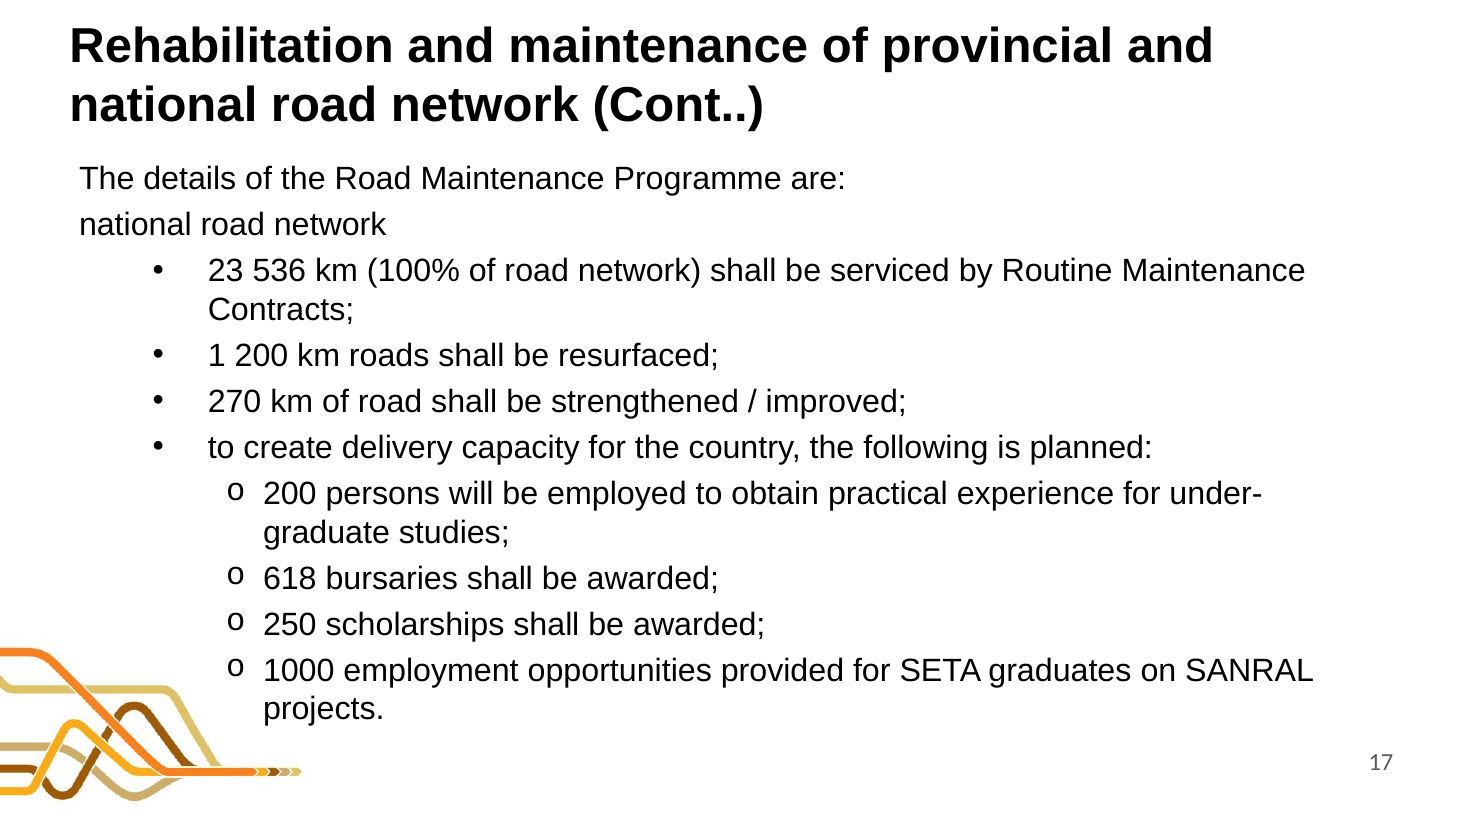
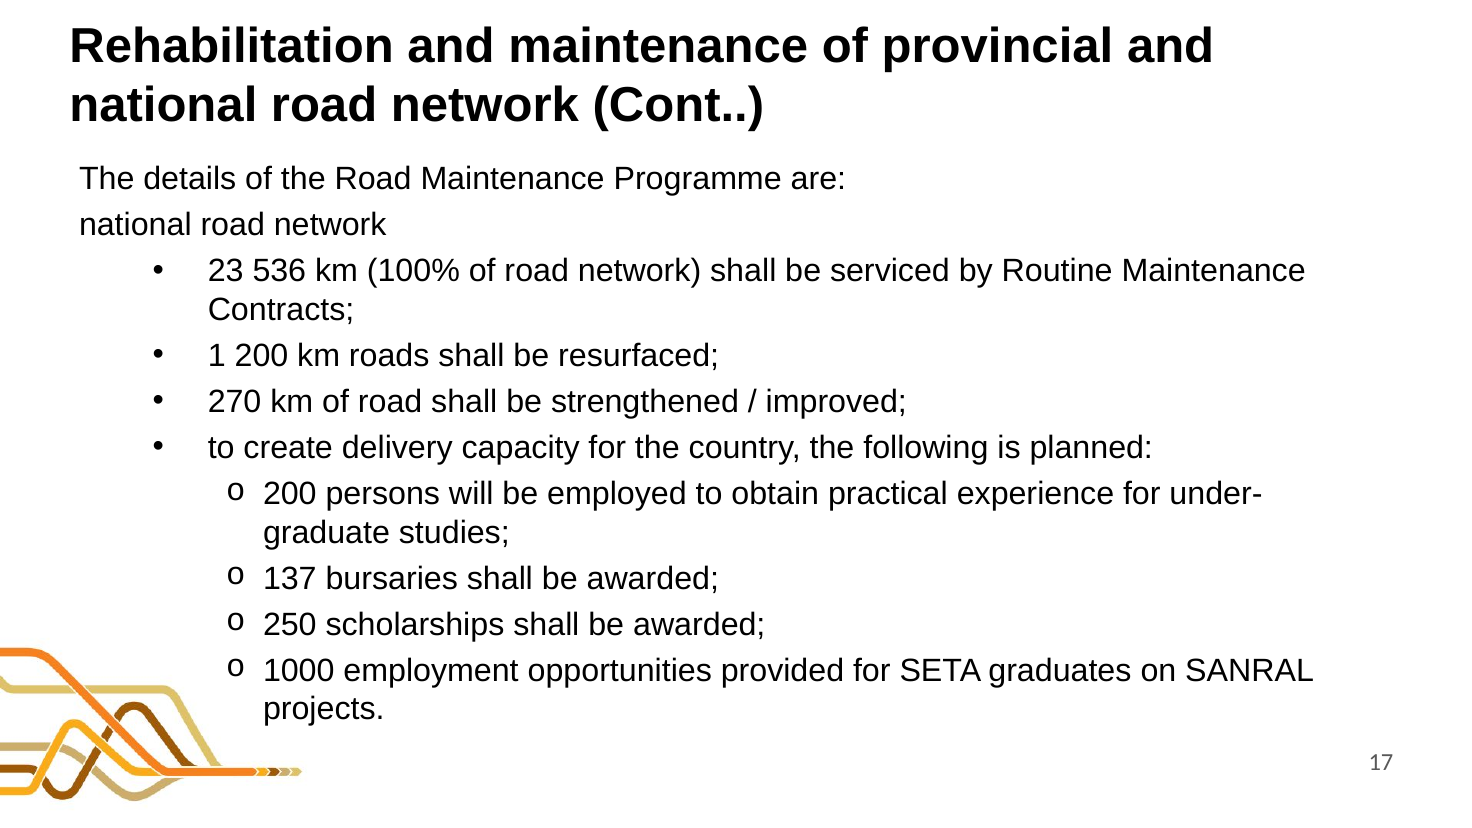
618: 618 -> 137
